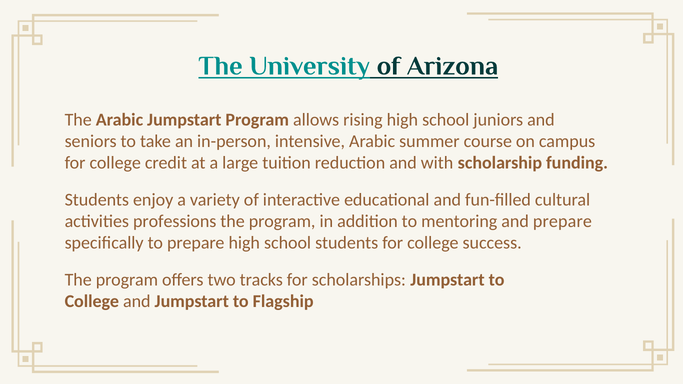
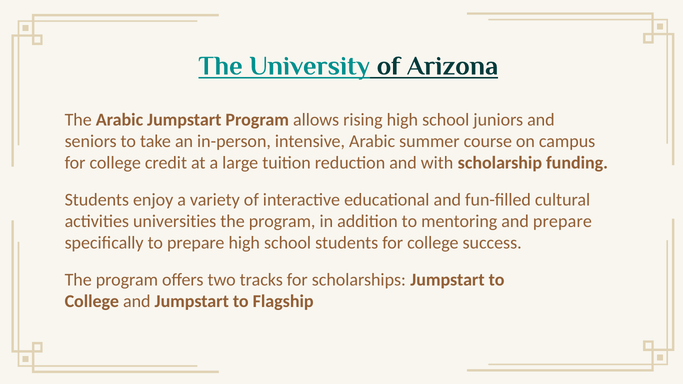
professions: professions -> universities
